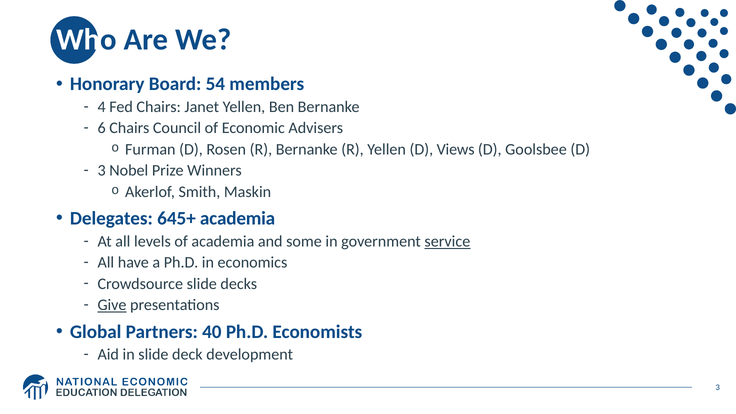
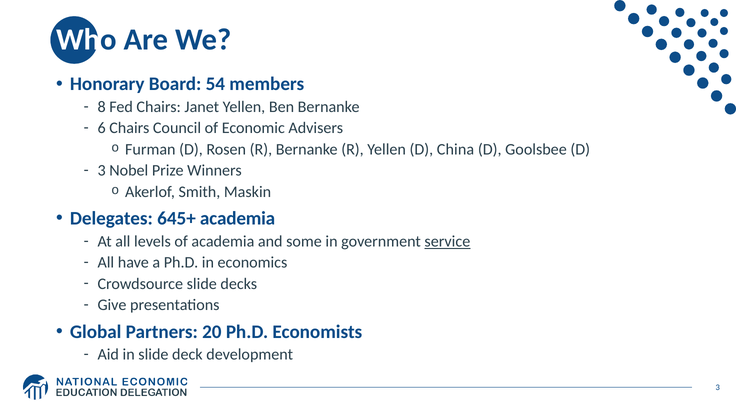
4: 4 -> 8
Views: Views -> China
Give underline: present -> none
40: 40 -> 20
